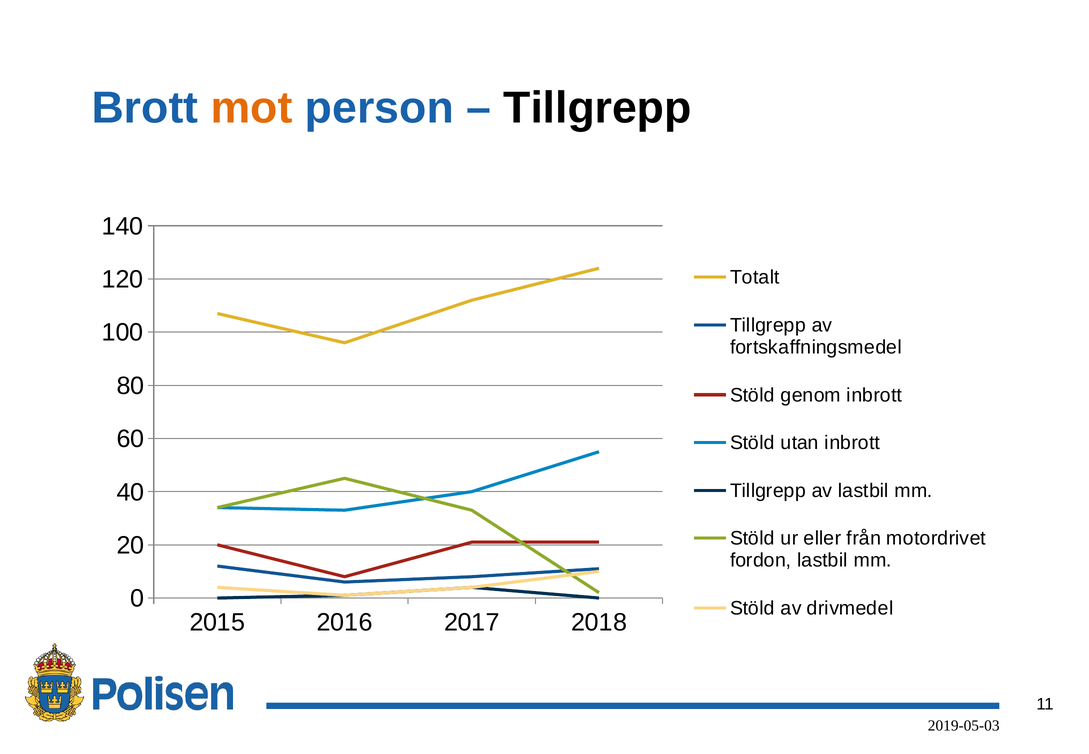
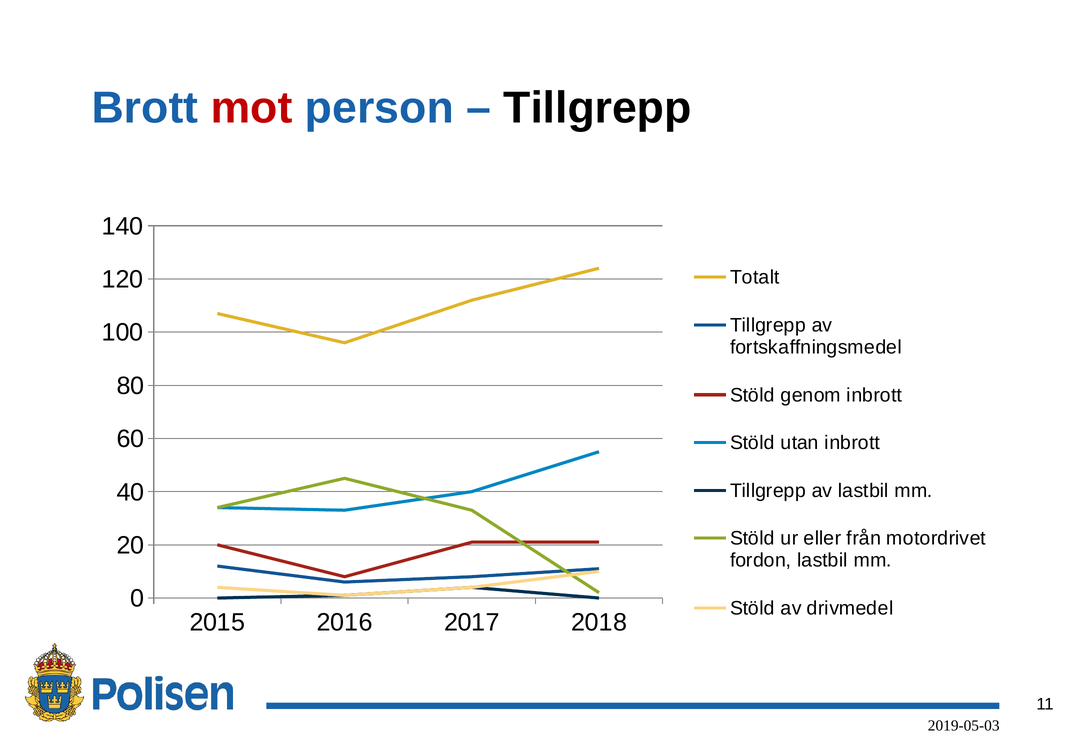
mot colour: orange -> red
